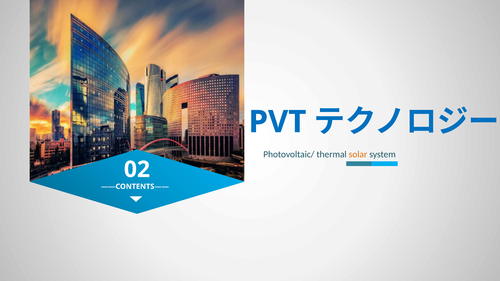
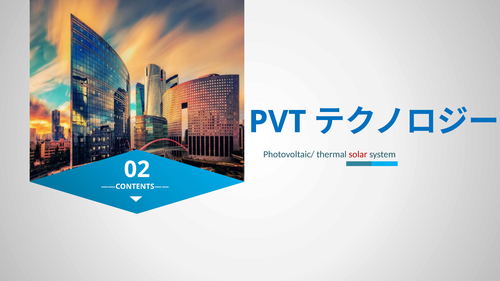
solar colour: orange -> red
